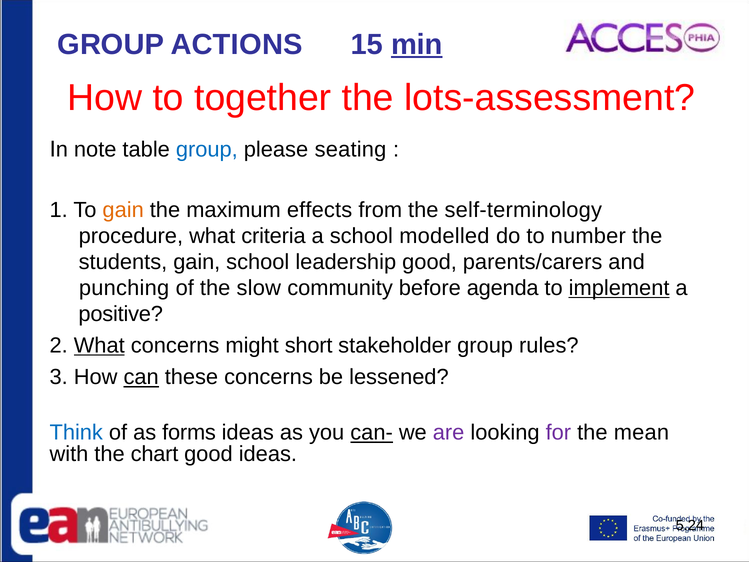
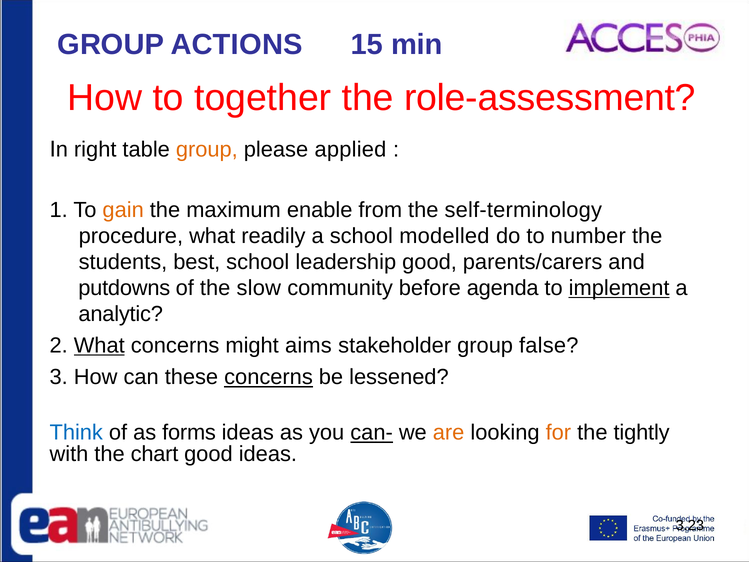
min underline: present -> none
lots-assessment: lots-assessment -> role-assessment
note: note -> right
group at (207, 150) colour: blue -> orange
seating: seating -> applied
effects: effects -> enable
criteria: criteria -> readily
students gain: gain -> best
punching: punching -> putdowns
positive: positive -> analytic
short: short -> aims
rules: rules -> false
can underline: present -> none
concerns at (268, 377) underline: none -> present
are colour: purple -> orange
for colour: purple -> orange
mean: mean -> tightly
5.24: 5.24 -> 3.23
